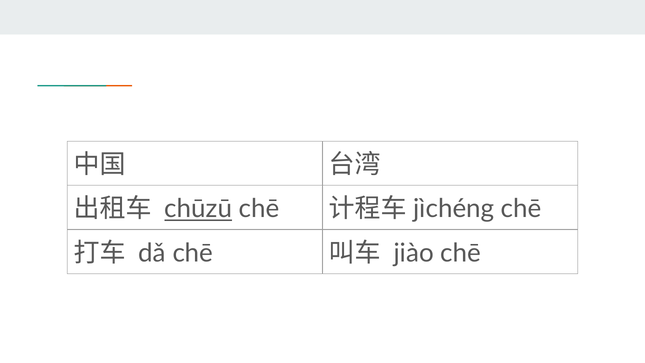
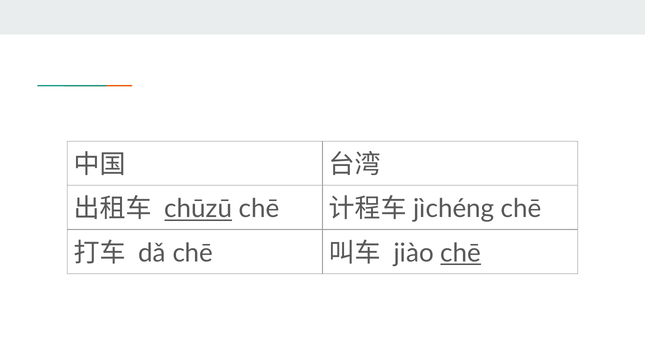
chē at (461, 253) underline: none -> present
